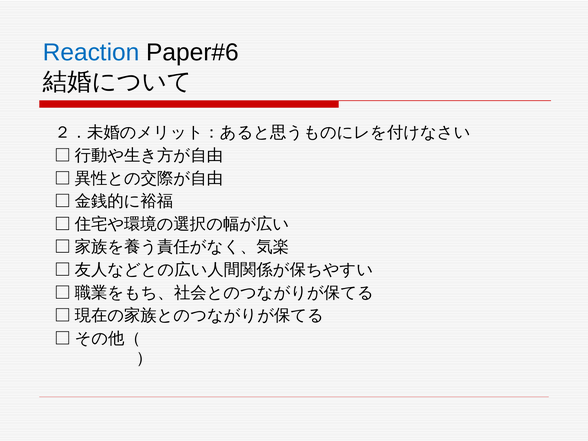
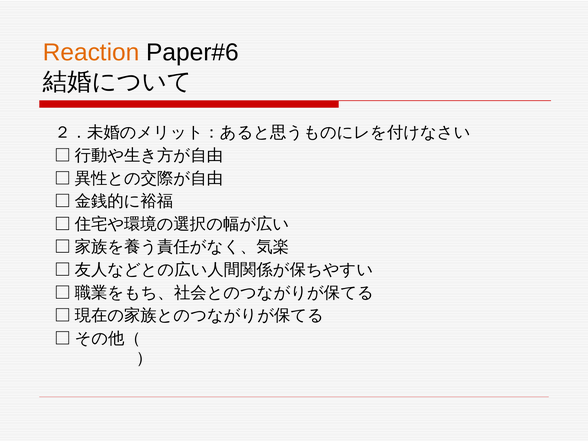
Reaction colour: blue -> orange
